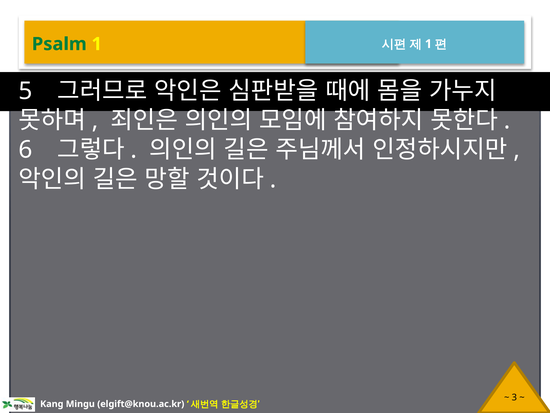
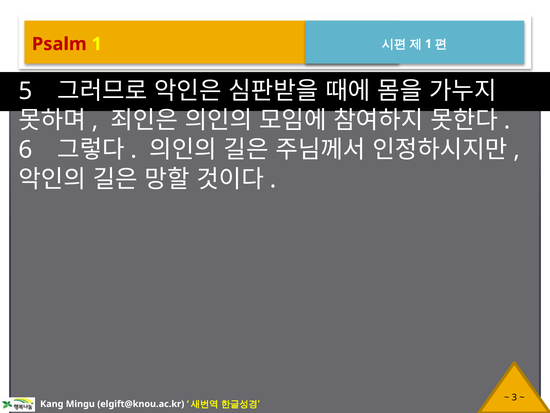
Psalm colour: green -> red
